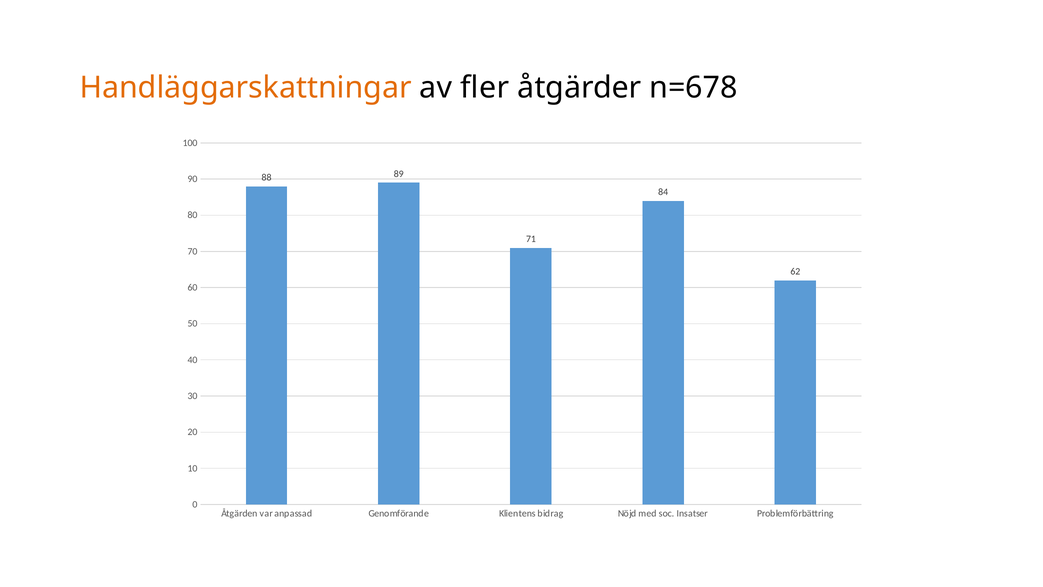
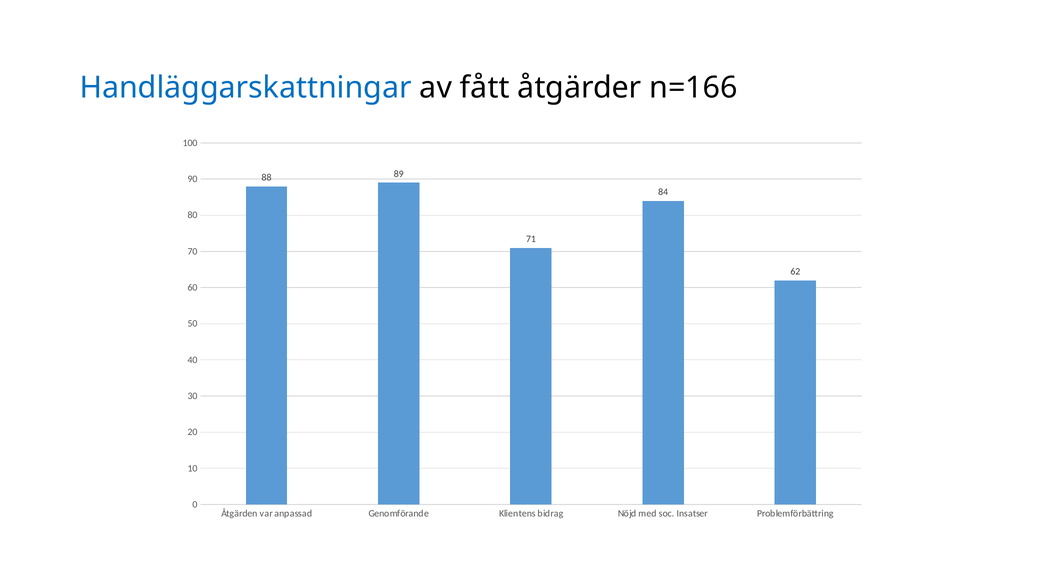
Handläggarskattningar colour: orange -> blue
fler: fler -> fått
n=678: n=678 -> n=166
